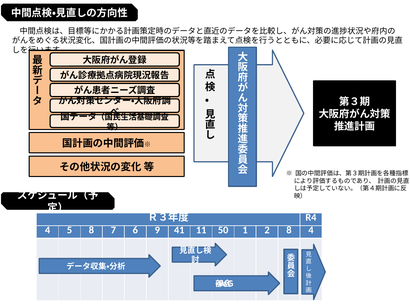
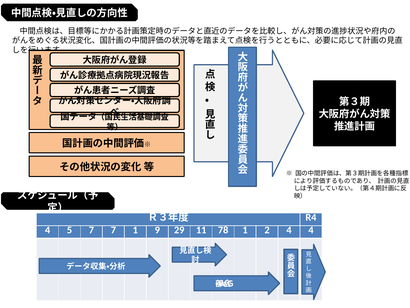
5 8: 8 -> 7
7 6: 6 -> 1
41: 41 -> 29
50: 50 -> 78
2 8: 8 -> 4
